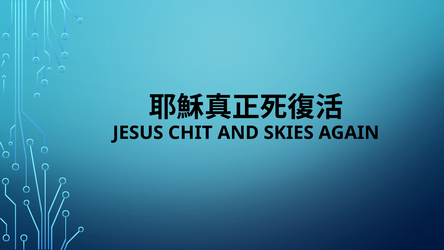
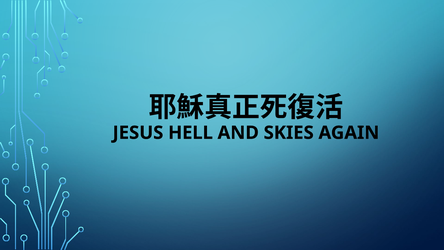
CHIT: CHIT -> HELL
